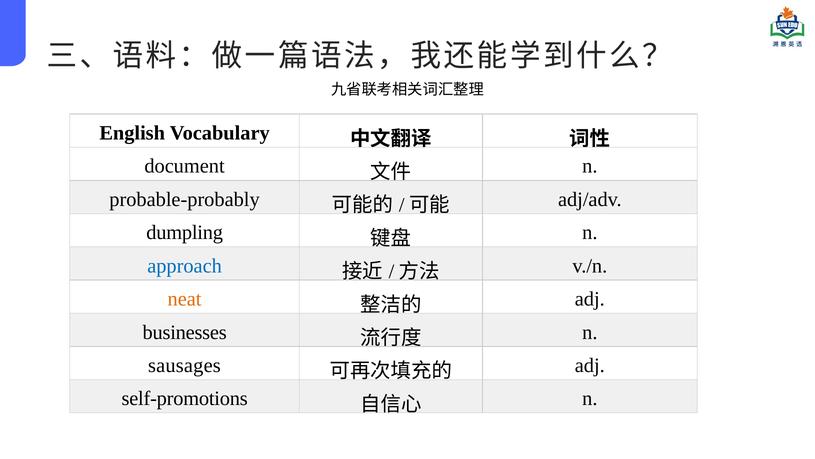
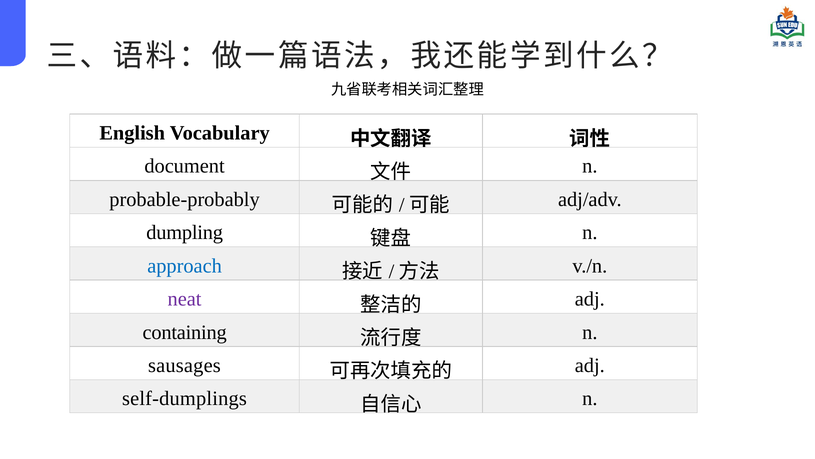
neat colour: orange -> purple
businesses: businesses -> containing
self-promotions: self-promotions -> self-dumplings
